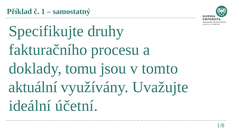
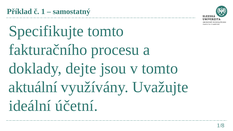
Specifikujte druhy: druhy -> tomto
tomu: tomu -> dejte
